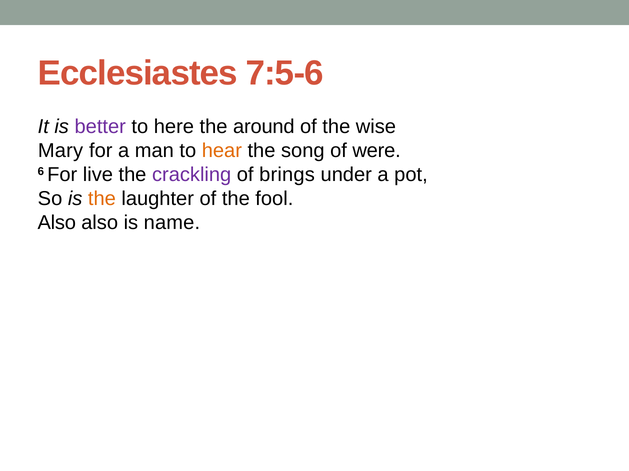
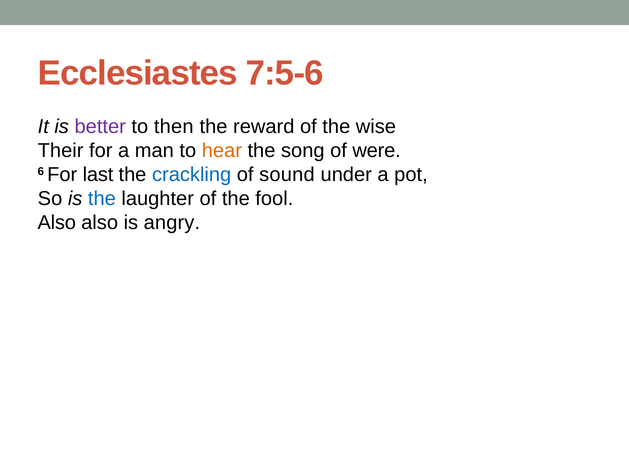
here: here -> then
around: around -> reward
Mary: Mary -> Their
live: live -> last
crackling colour: purple -> blue
brings: brings -> sound
the at (102, 199) colour: orange -> blue
name: name -> angry
